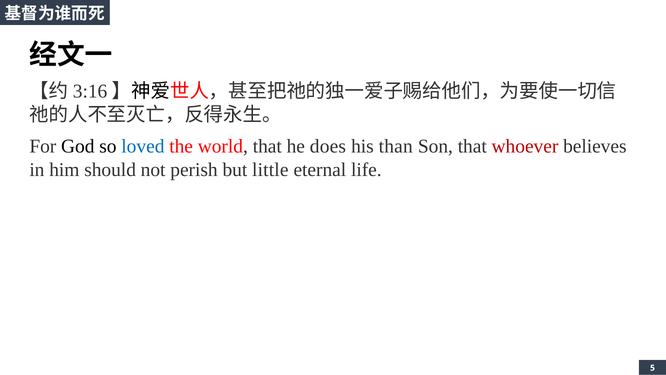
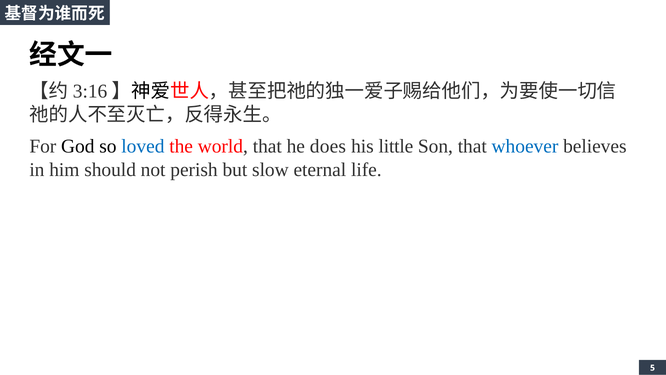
than: than -> little
whoever colour: red -> blue
little: little -> slow
